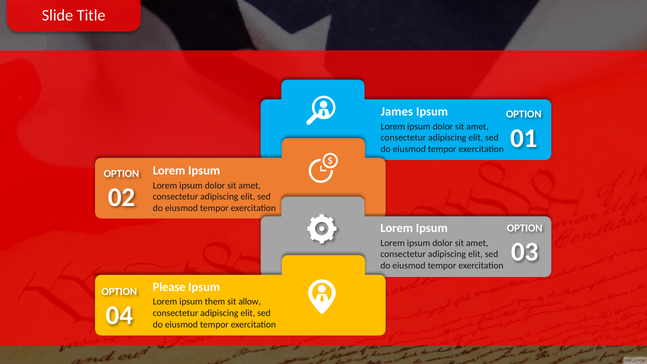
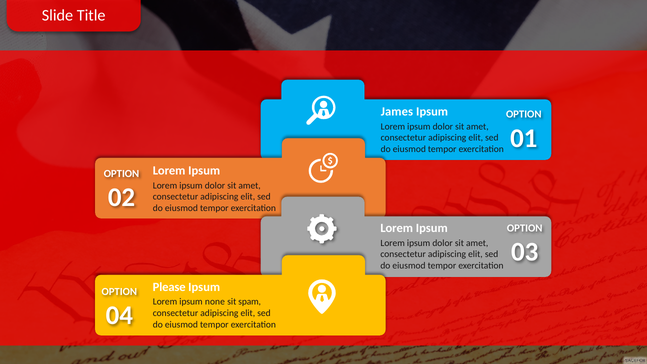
them: them -> none
allow: allow -> spam
